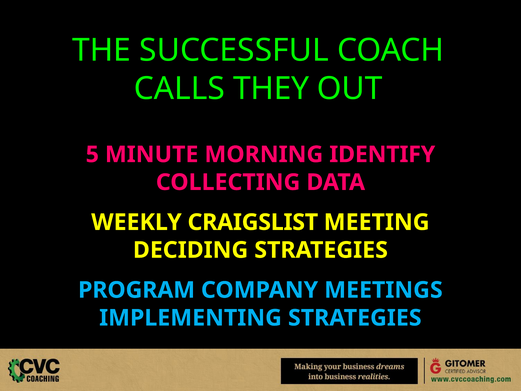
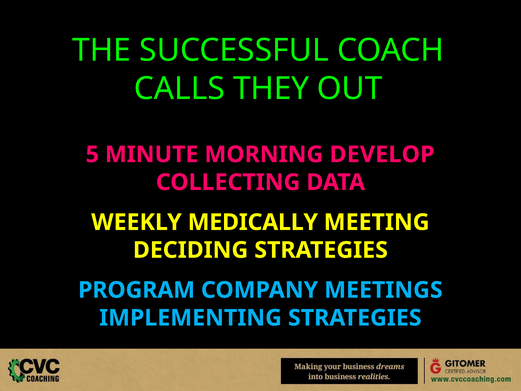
IDENTIFY: IDENTIFY -> DEVELOP
CRAIGSLIST: CRAIGSLIST -> MEDICALLY
